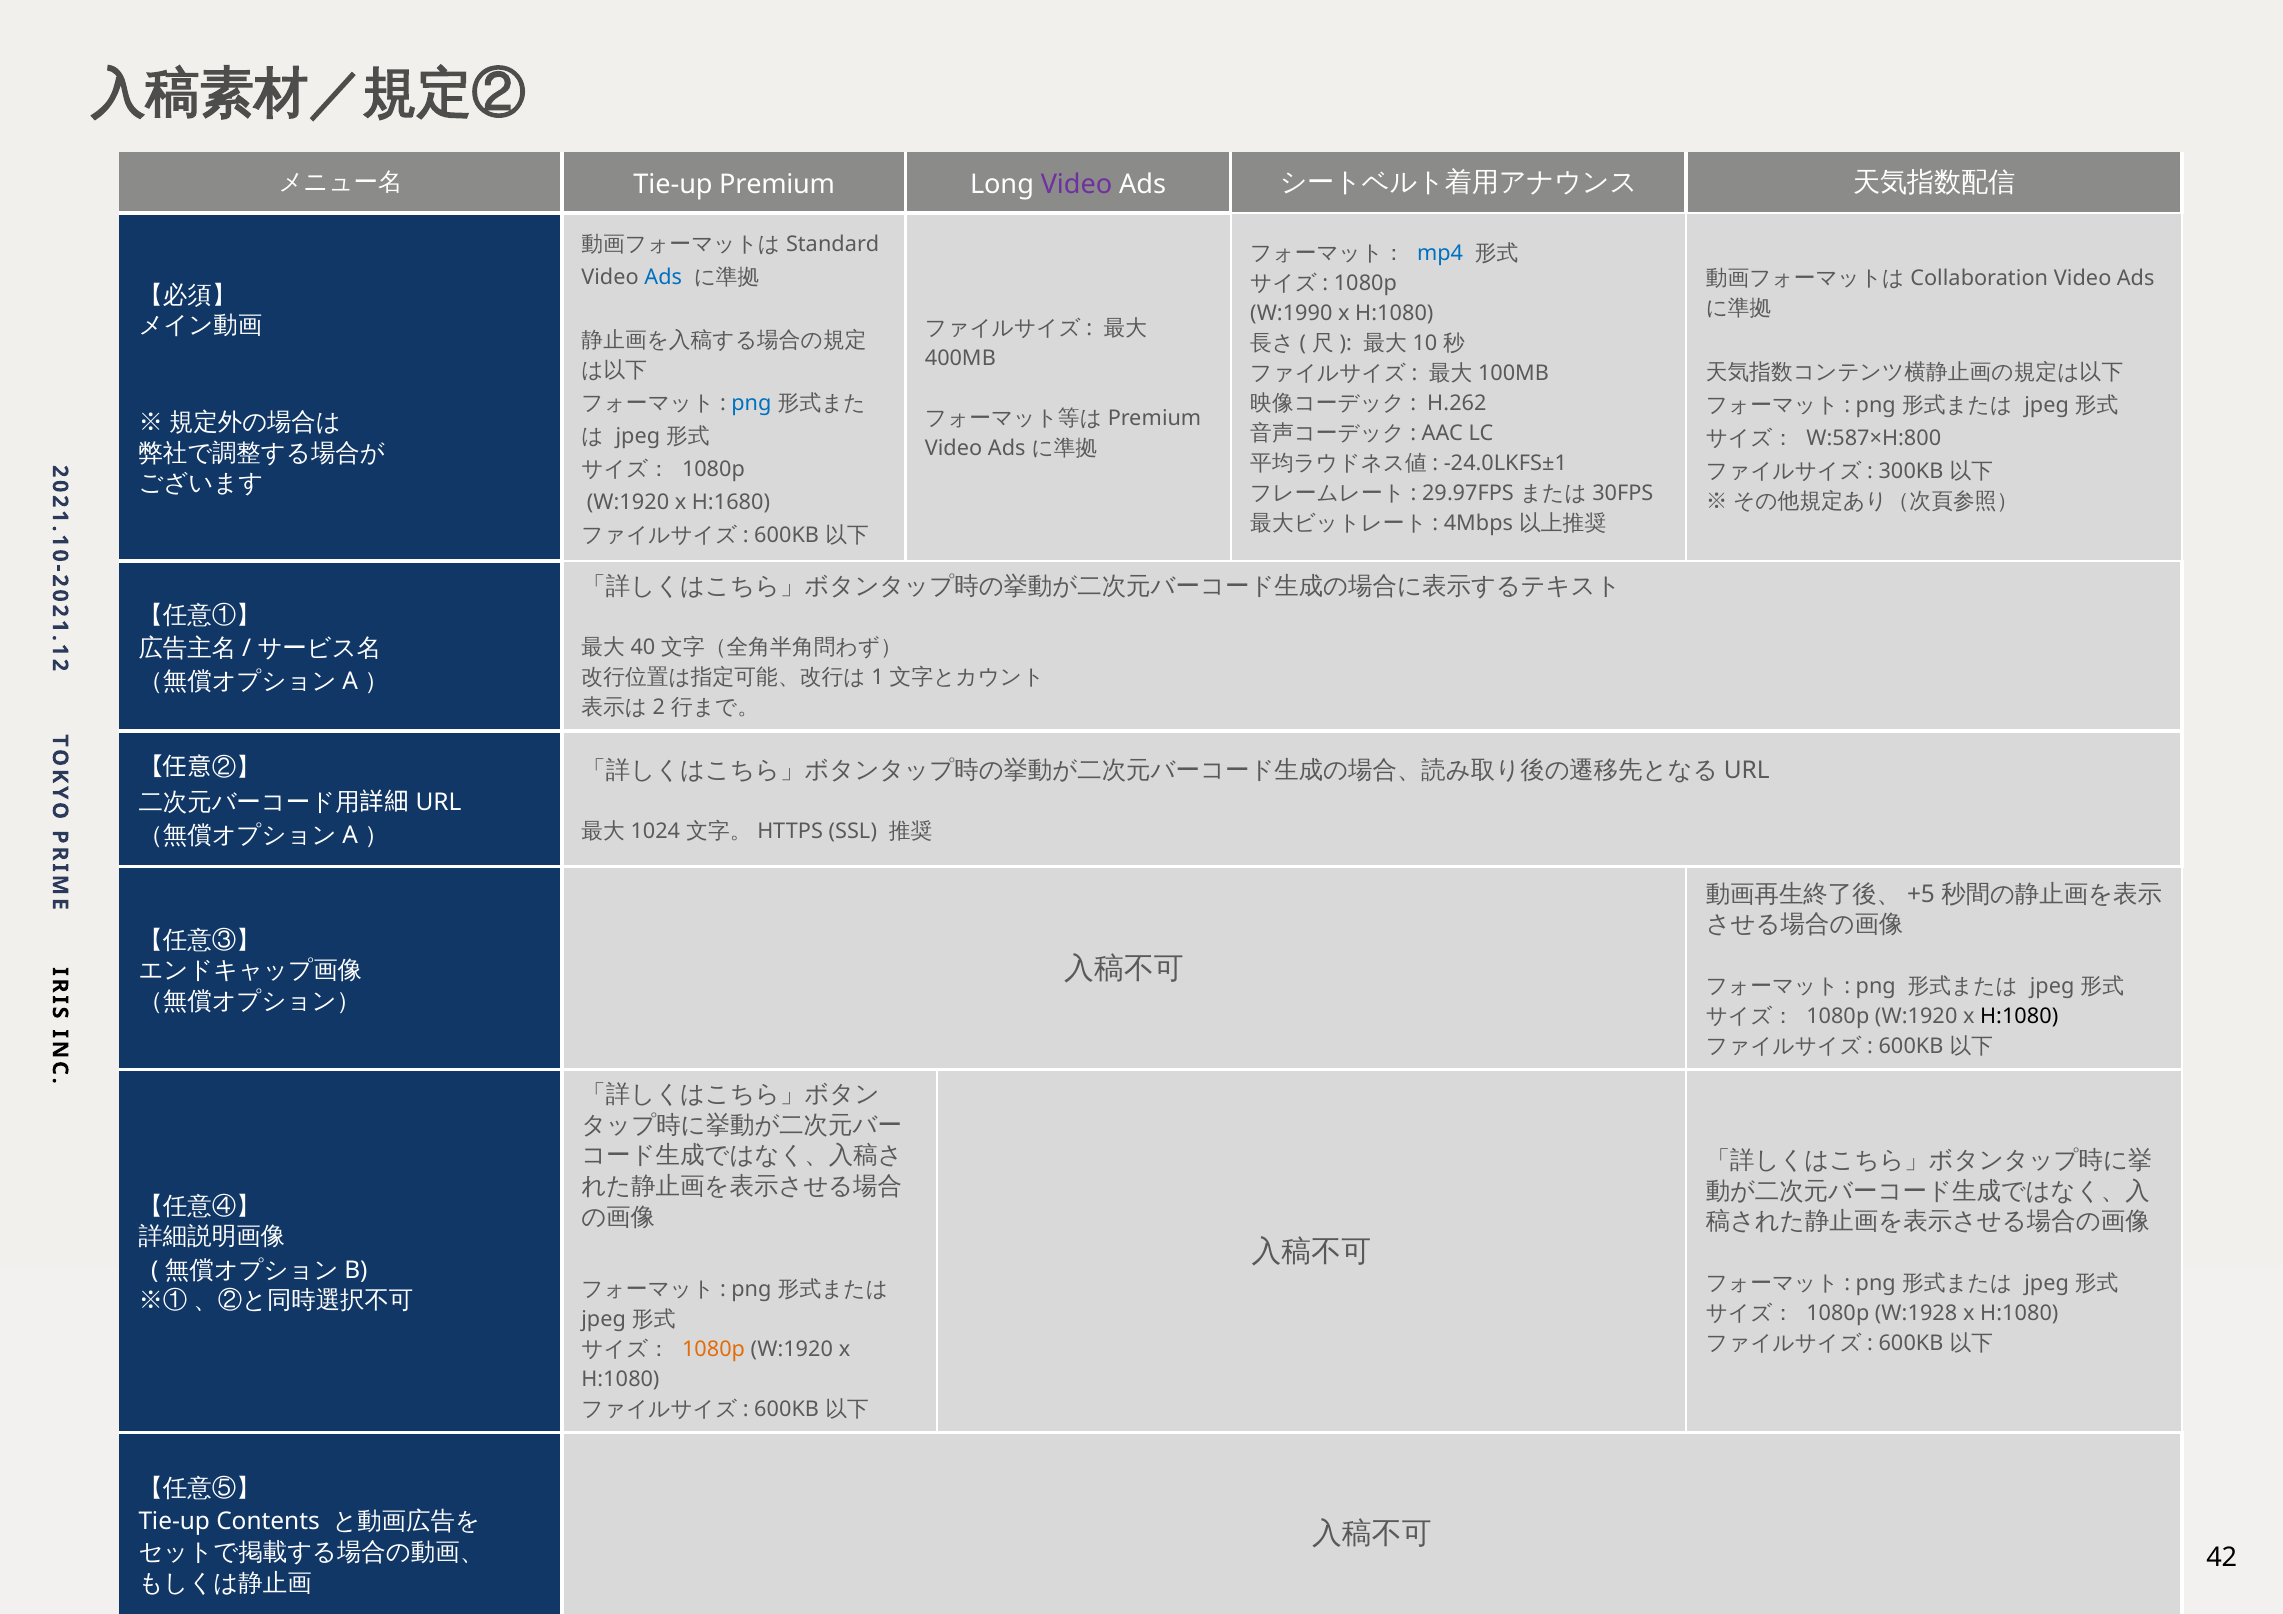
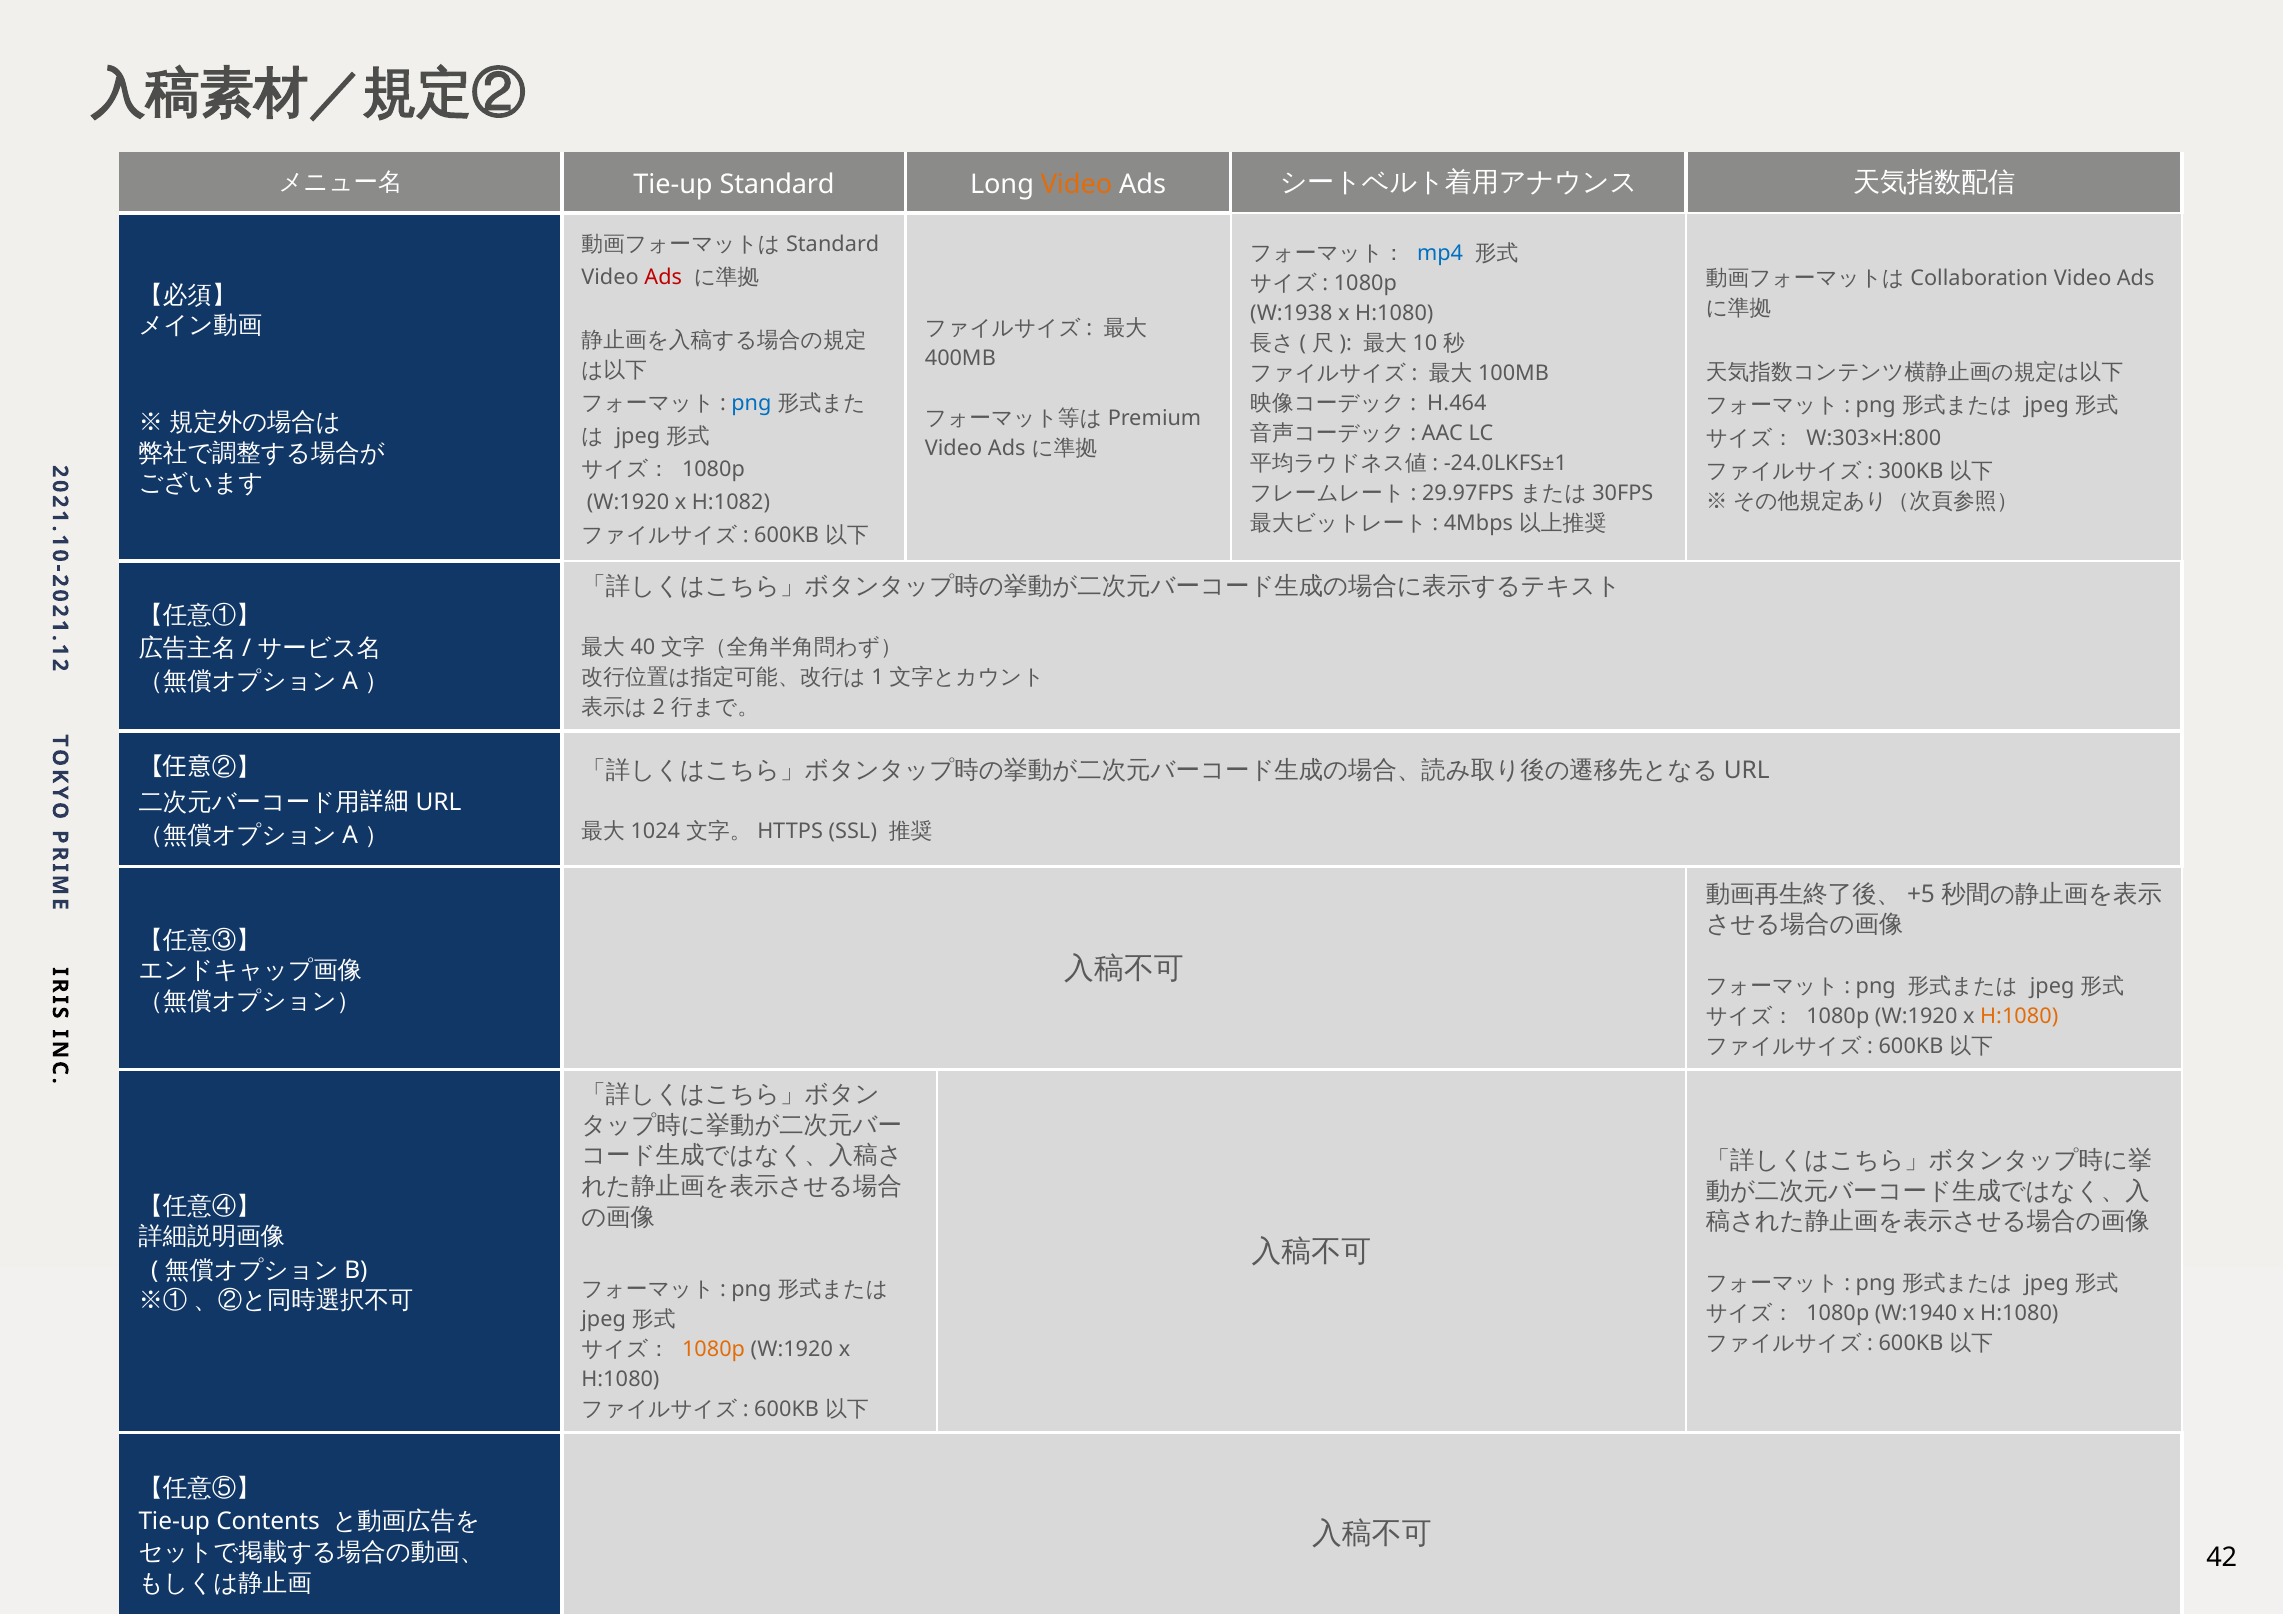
Tie-up Premium: Premium -> Standard
Video at (1076, 184) colour: purple -> orange
Ads at (663, 277) colour: blue -> red
W:1990: W:1990 -> W:1938
H.262: H.262 -> H.464
W:587×H:800: W:587×H:800 -> W:303×H:800
H:1680: H:1680 -> H:1082
H:1080 at (2019, 1016) colour: black -> orange
W:1928: W:1928 -> W:1940
